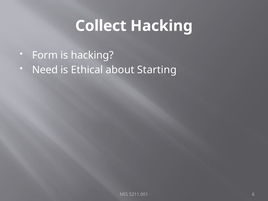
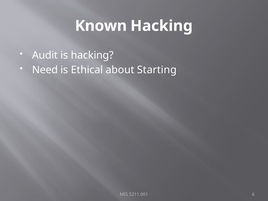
Collect: Collect -> Known
Form: Form -> Audit
